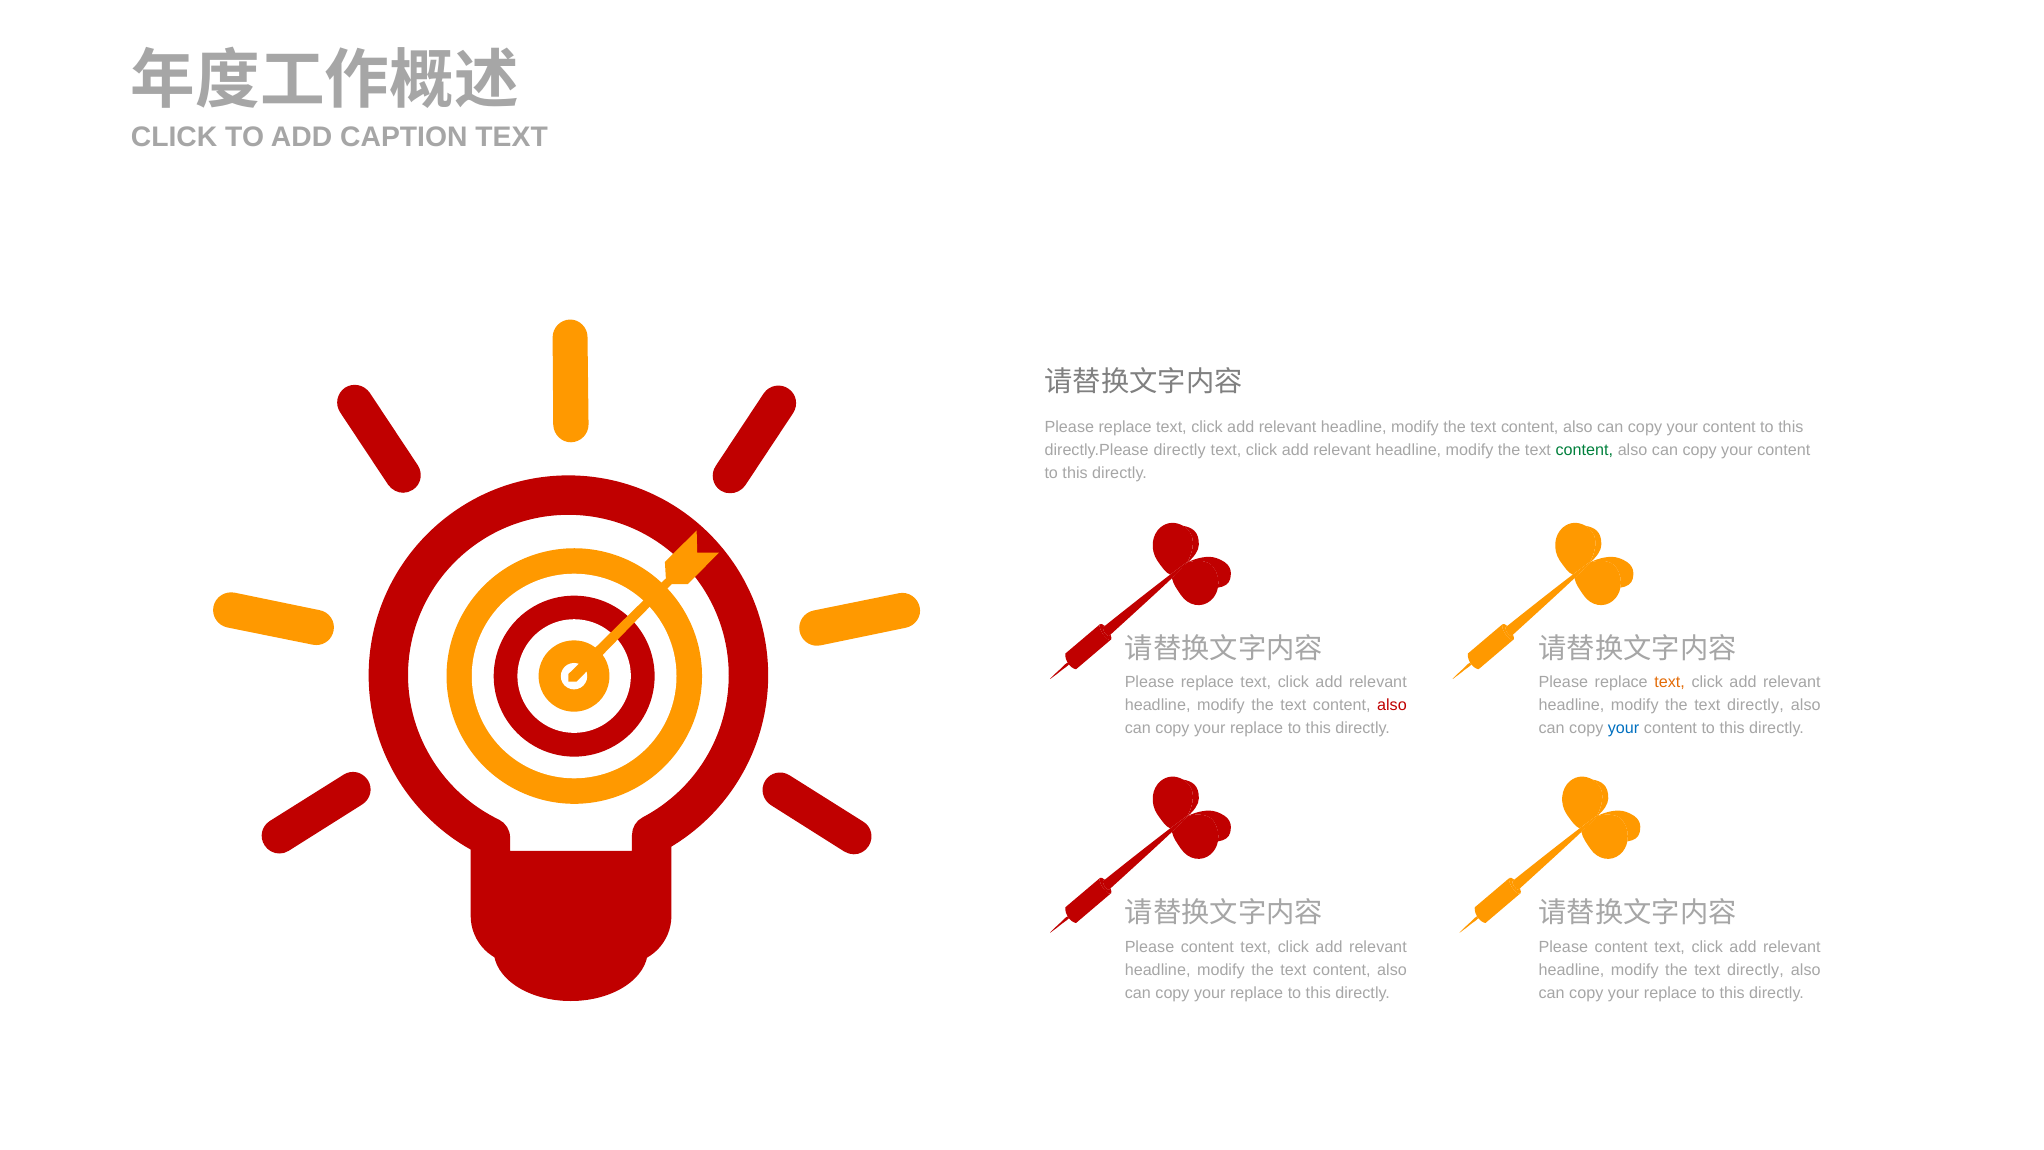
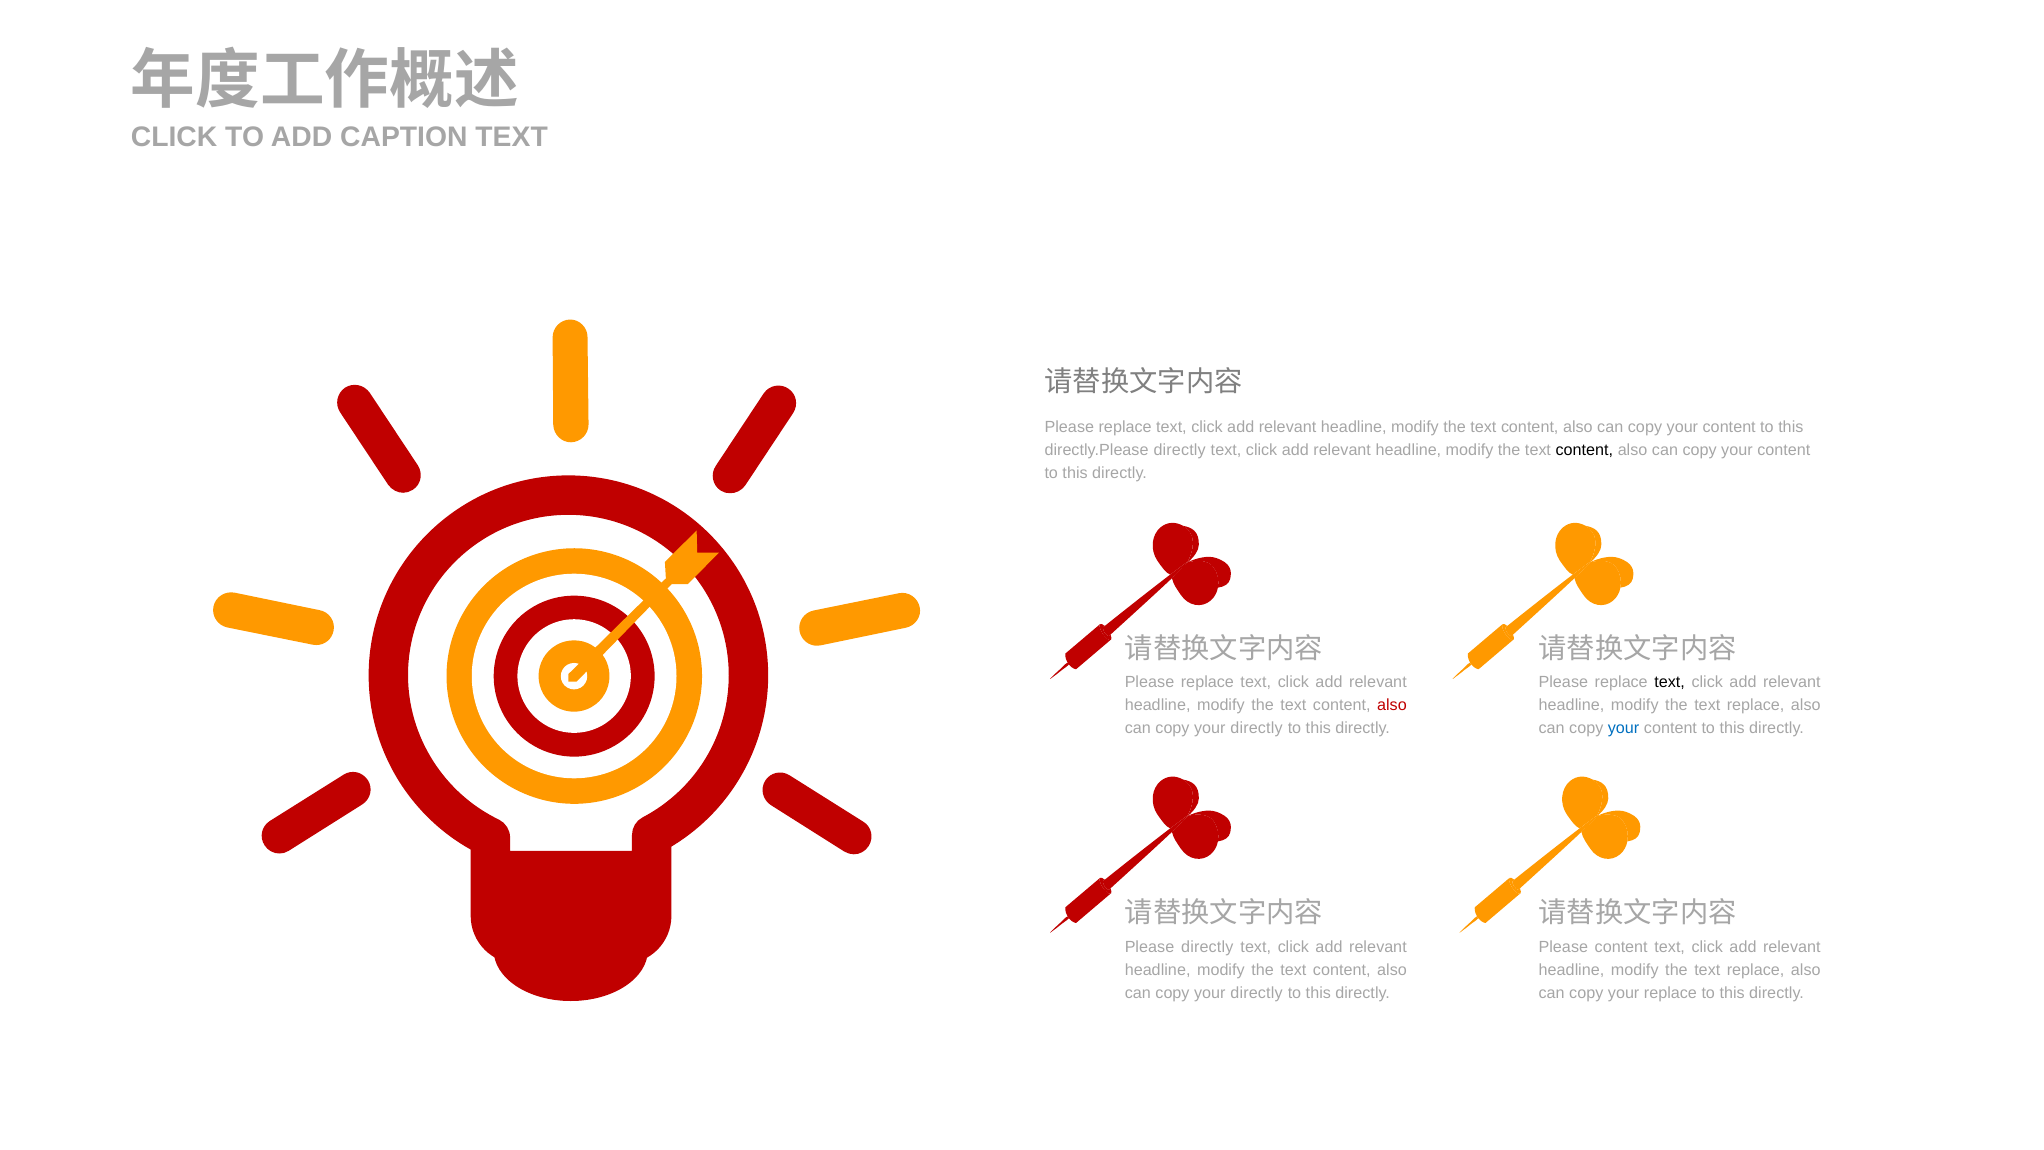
content at (1584, 450) colour: green -> black
text at (1670, 682) colour: orange -> black
directly at (1755, 705): directly -> replace
replace at (1257, 728): replace -> directly
content at (1207, 947): content -> directly
directly at (1755, 970): directly -> replace
replace at (1257, 993): replace -> directly
